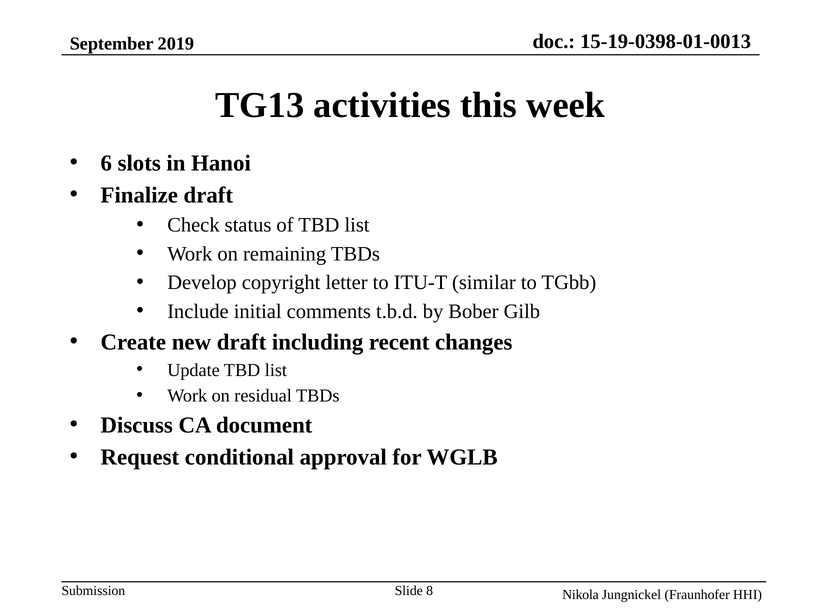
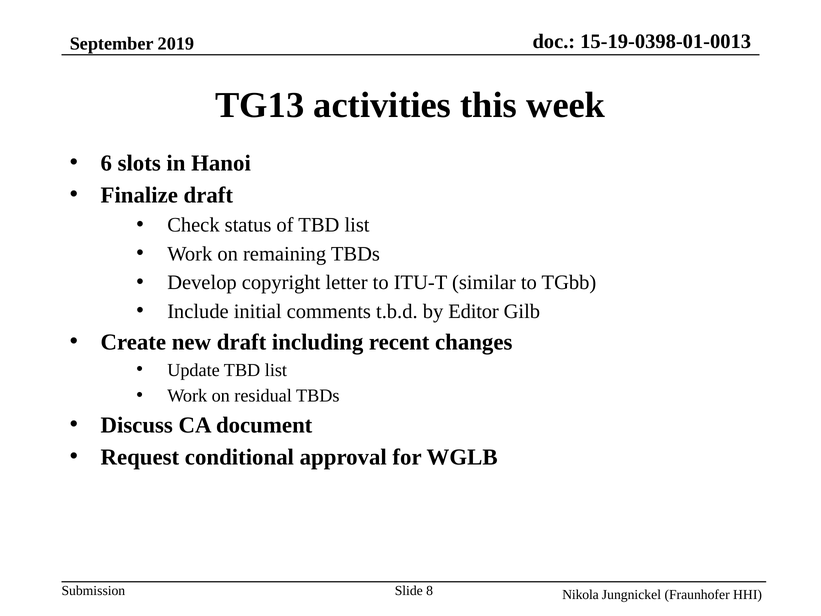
Bober: Bober -> Editor
